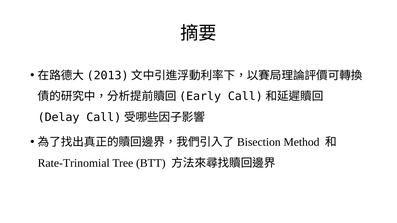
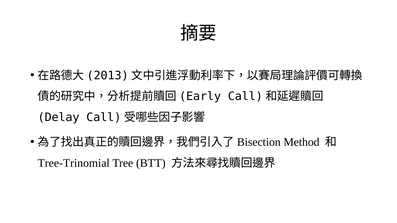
Rate-Trinomial: Rate-Trinomial -> Tree-Trinomial
